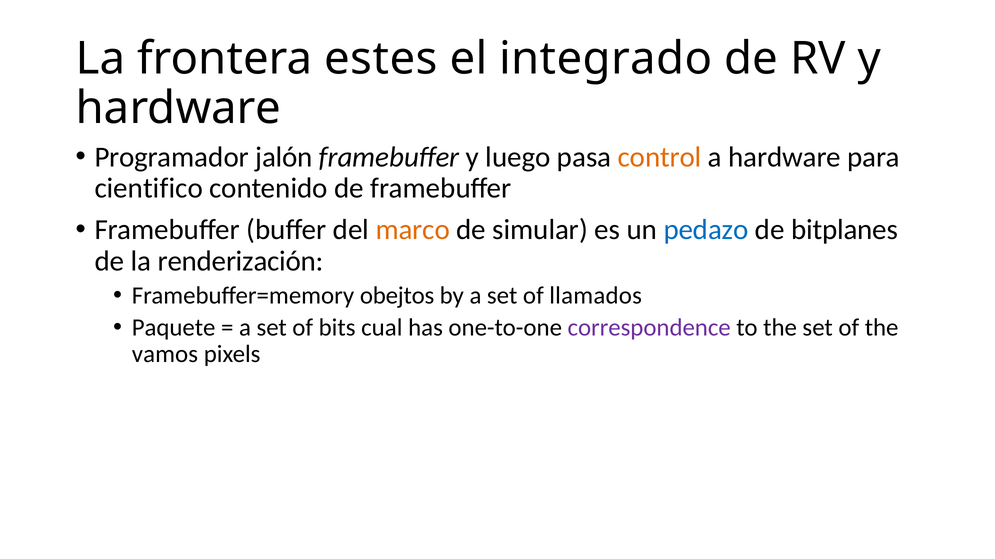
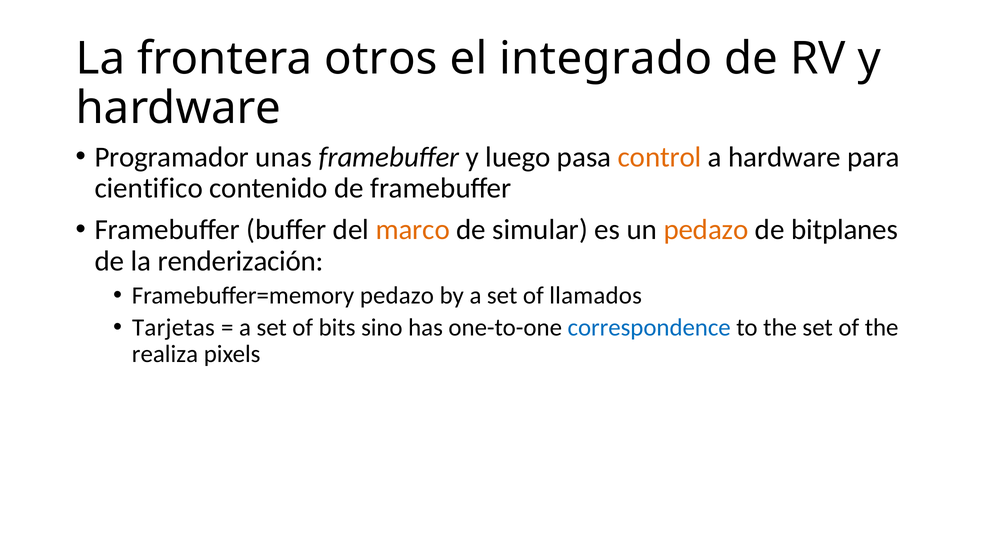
estes: estes -> otros
jalón: jalón -> unas
pedazo at (706, 230) colour: blue -> orange
Framebuffer=memory obejtos: obejtos -> pedazo
Paquete: Paquete -> Tarjetas
cual: cual -> sino
correspondence colour: purple -> blue
vamos: vamos -> realiza
